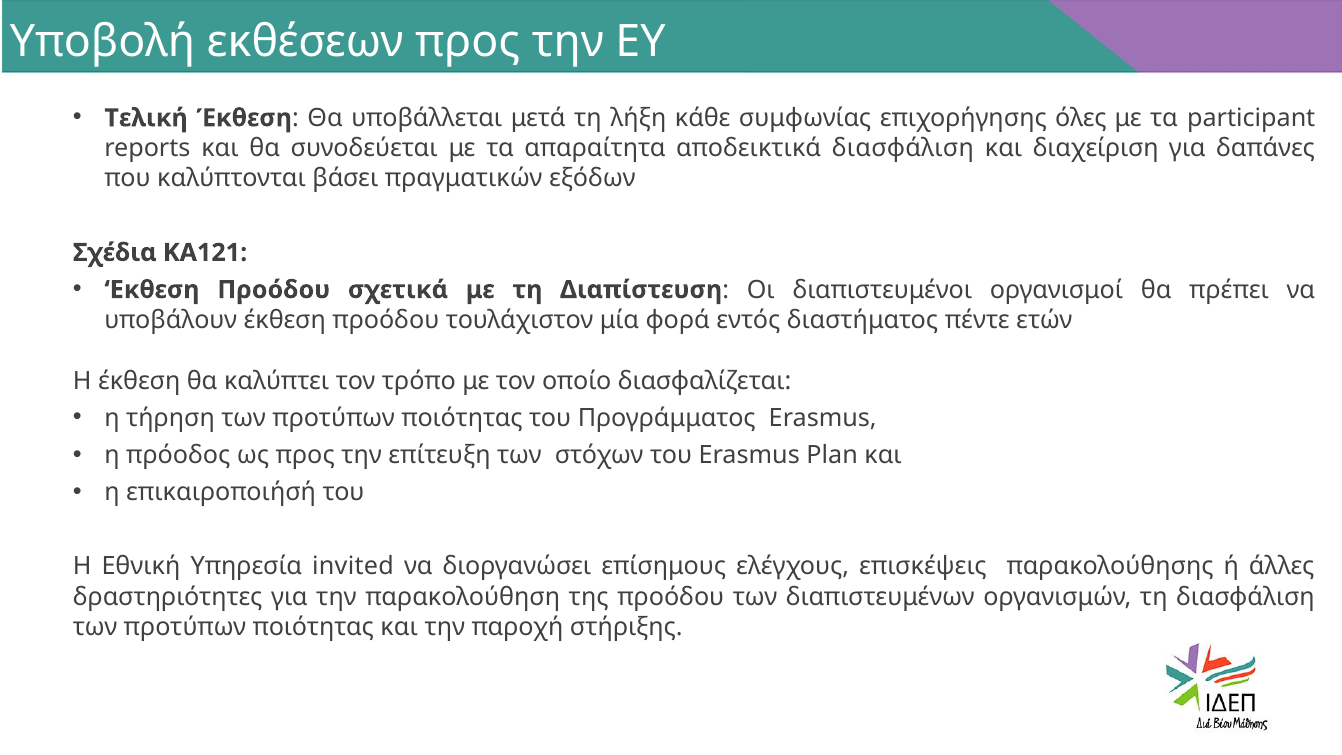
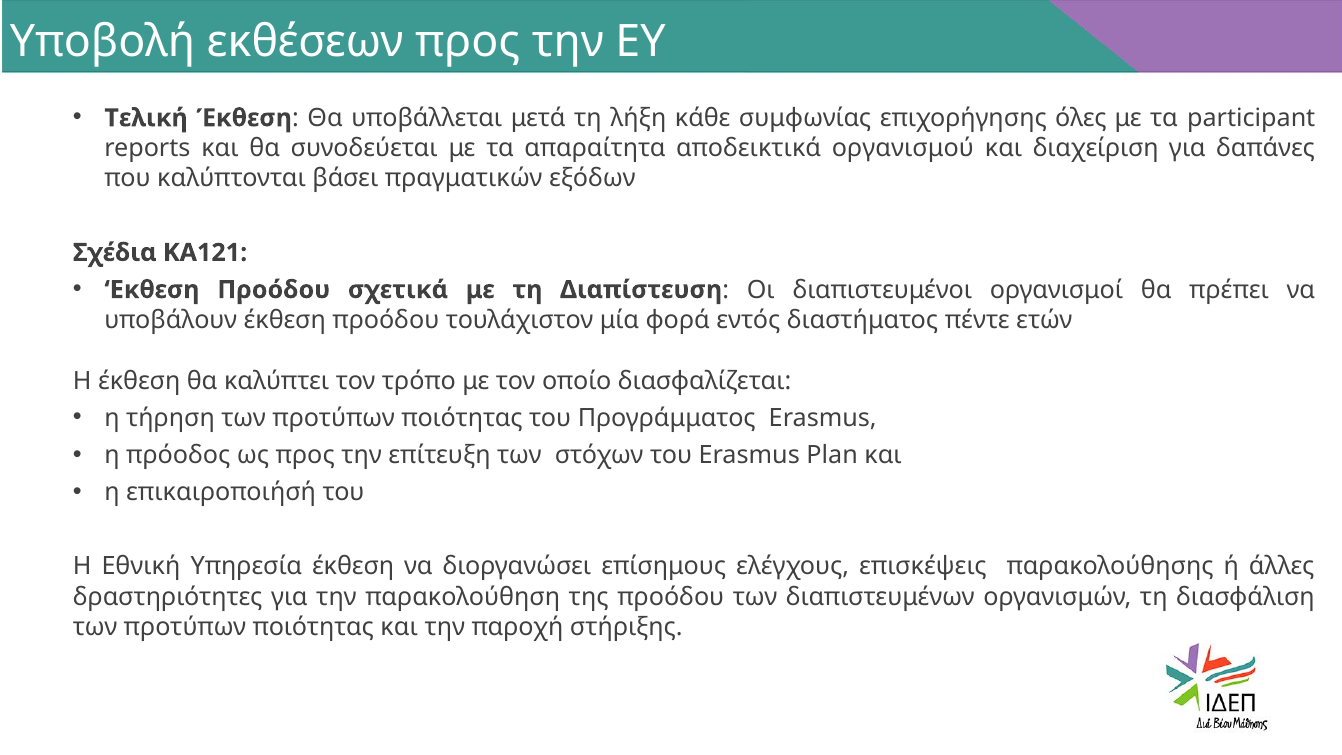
αποδεικτικά διασφάλιση: διασφάλιση -> οργανισμού
Υπηρεσία invited: invited -> έκθεση
